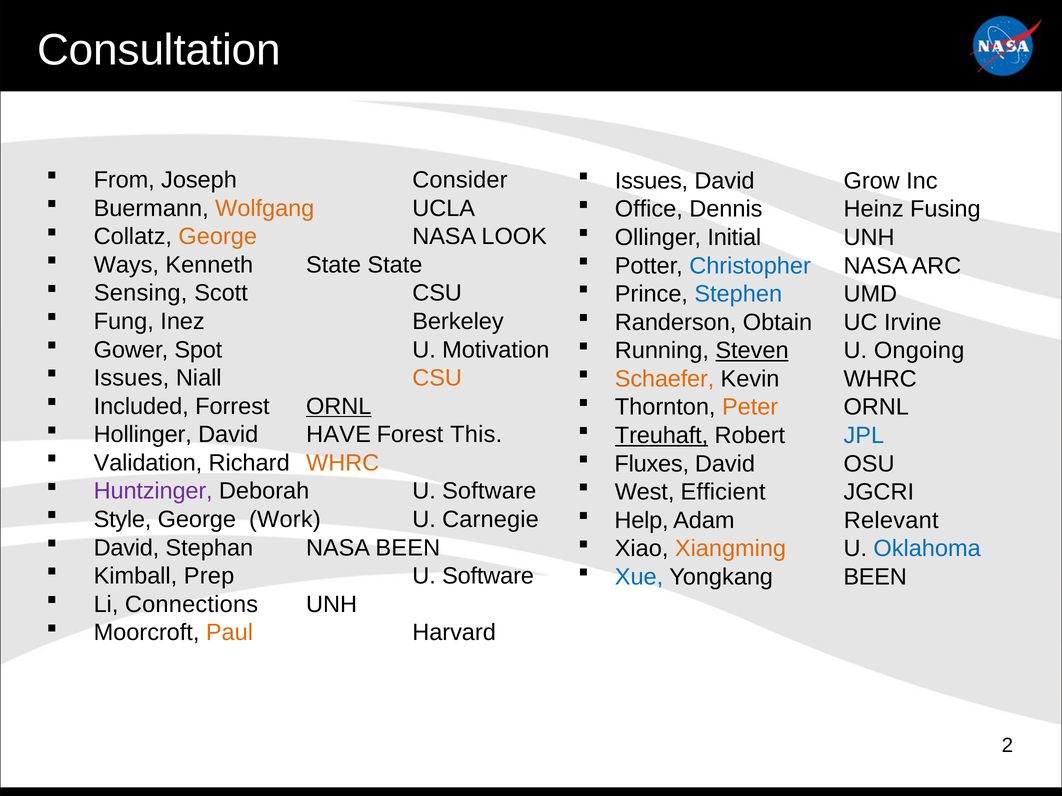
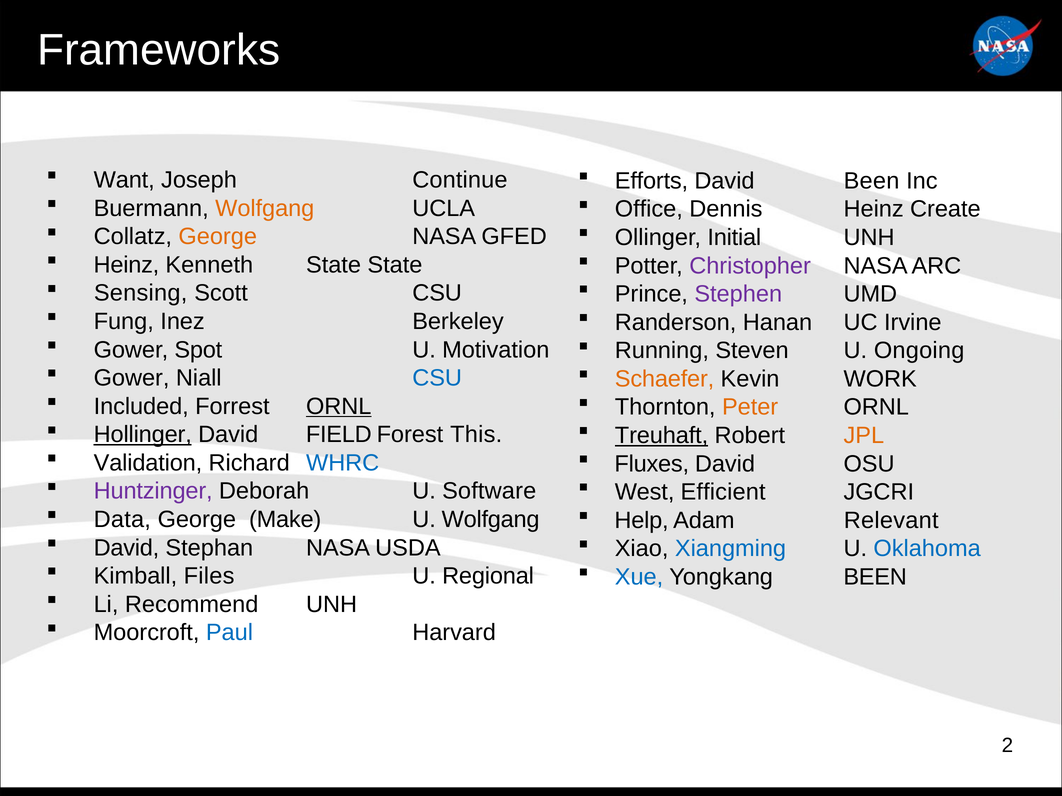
Consultation: Consultation -> Frameworks
From: From -> Want
Consider: Consider -> Continue
Issues at (652, 181): Issues -> Efforts
David Grow: Grow -> Been
Fusing: Fusing -> Create
LOOK: LOOK -> GFED
Ways at (126, 265): Ways -> Heinz
Christopher colour: blue -> purple
Stephen colour: blue -> purple
Obtain: Obtain -> Hanan
Steven underline: present -> none
Issues at (131, 378): Issues -> Gower
CSU at (437, 378) colour: orange -> blue
Kevin WHRC: WHRC -> WORK
Hollinger underline: none -> present
HAVE: HAVE -> FIELD
JPL colour: blue -> orange
WHRC at (343, 463) colour: orange -> blue
Style: Style -> Data
Work: Work -> Make
U Carnegie: Carnegie -> Wolfgang
NASA BEEN: BEEN -> USDA
Xiangming colour: orange -> blue
Prep: Prep -> Files
Software at (488, 576): Software -> Regional
Connections: Connections -> Recommend
Paul colour: orange -> blue
